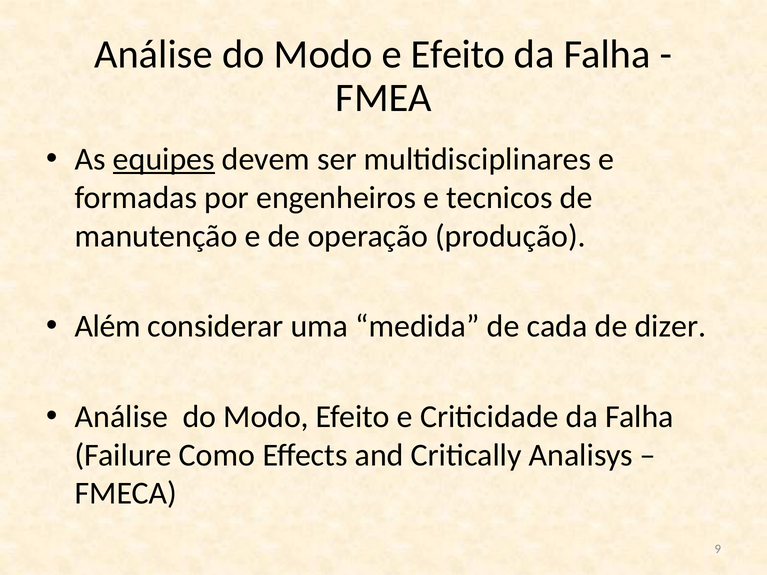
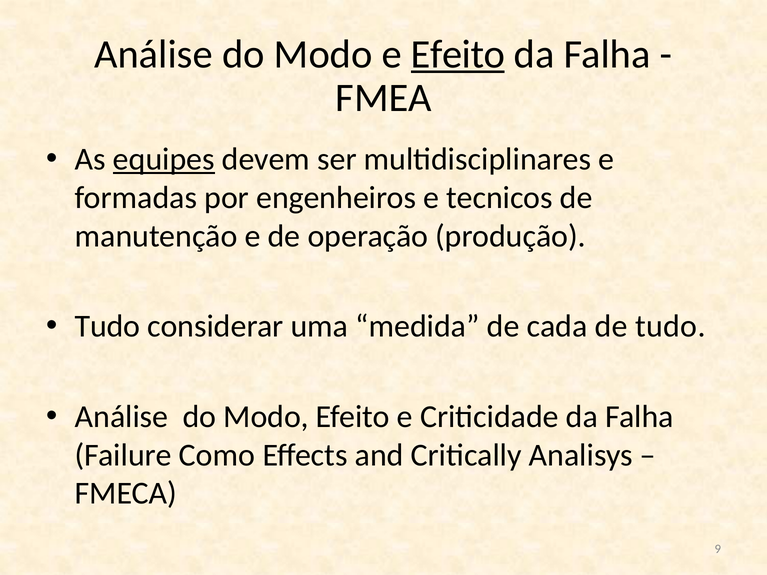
Efeito at (458, 54) underline: none -> present
Além at (108, 327): Além -> Tudo
de dizer: dizer -> tudo
